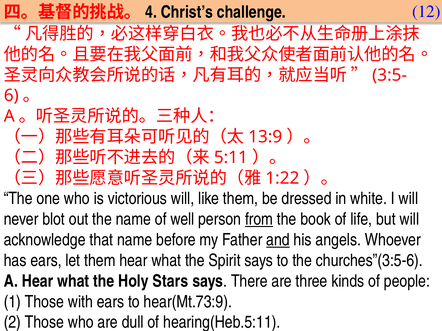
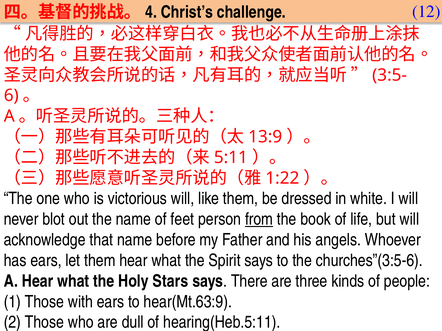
well: well -> feet
and underline: present -> none
hear(Mt.73:9: hear(Mt.73:9 -> hear(Mt.63:9
